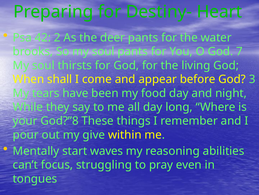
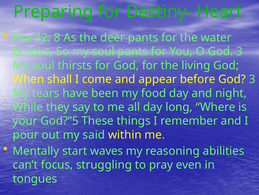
2: 2 -> 8
O God 7: 7 -> 3
God?”8: God?”8 -> God?”5
give: give -> said
